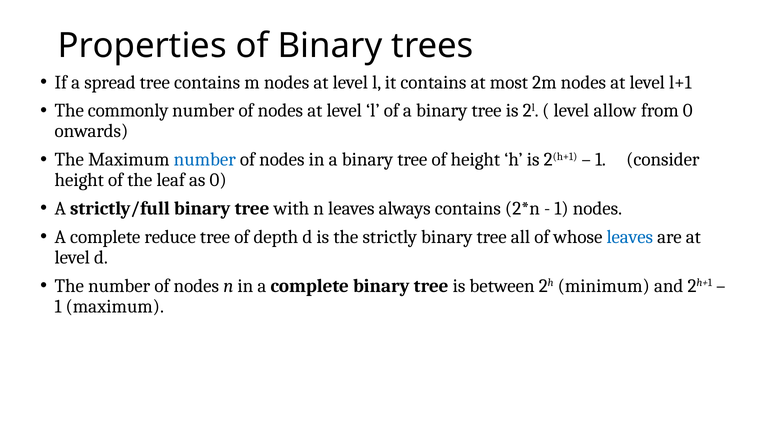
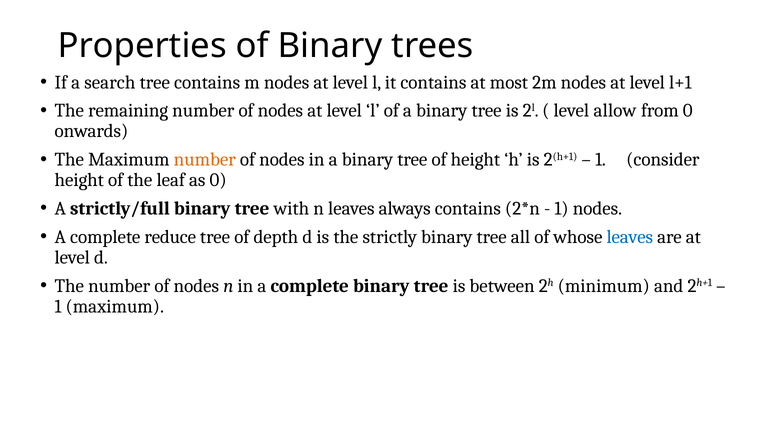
spread: spread -> search
commonly: commonly -> remaining
number at (205, 160) colour: blue -> orange
